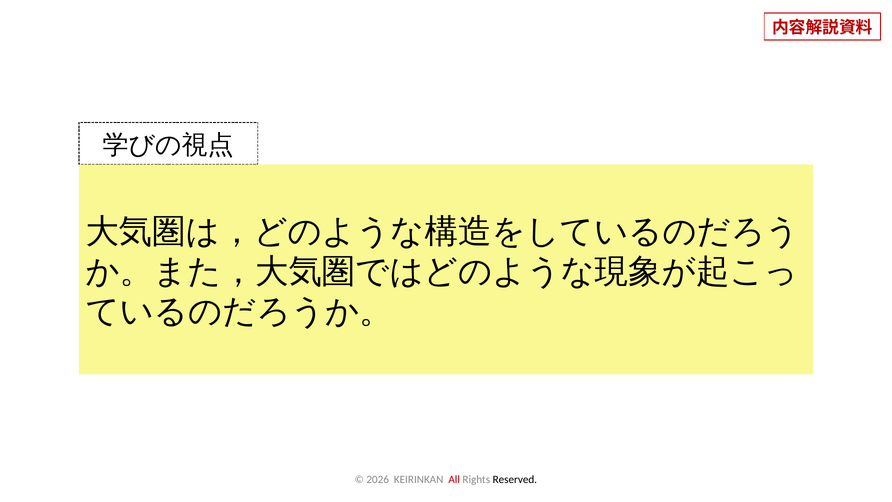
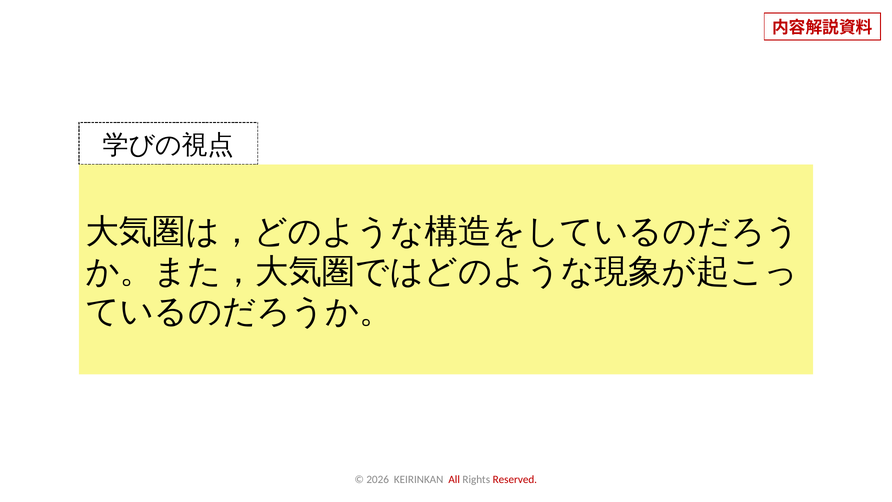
Reserved colour: black -> red
